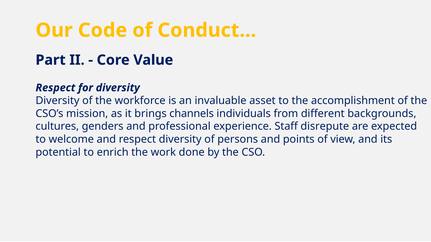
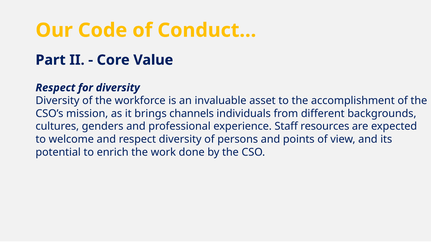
disrepute: disrepute -> resources
